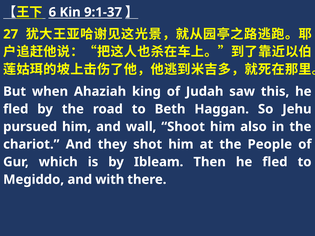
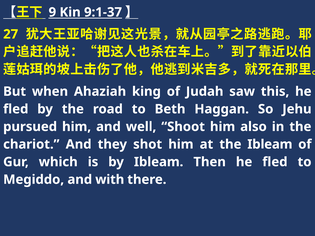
6: 6 -> 9
wall: wall -> well
the People: People -> Ibleam
